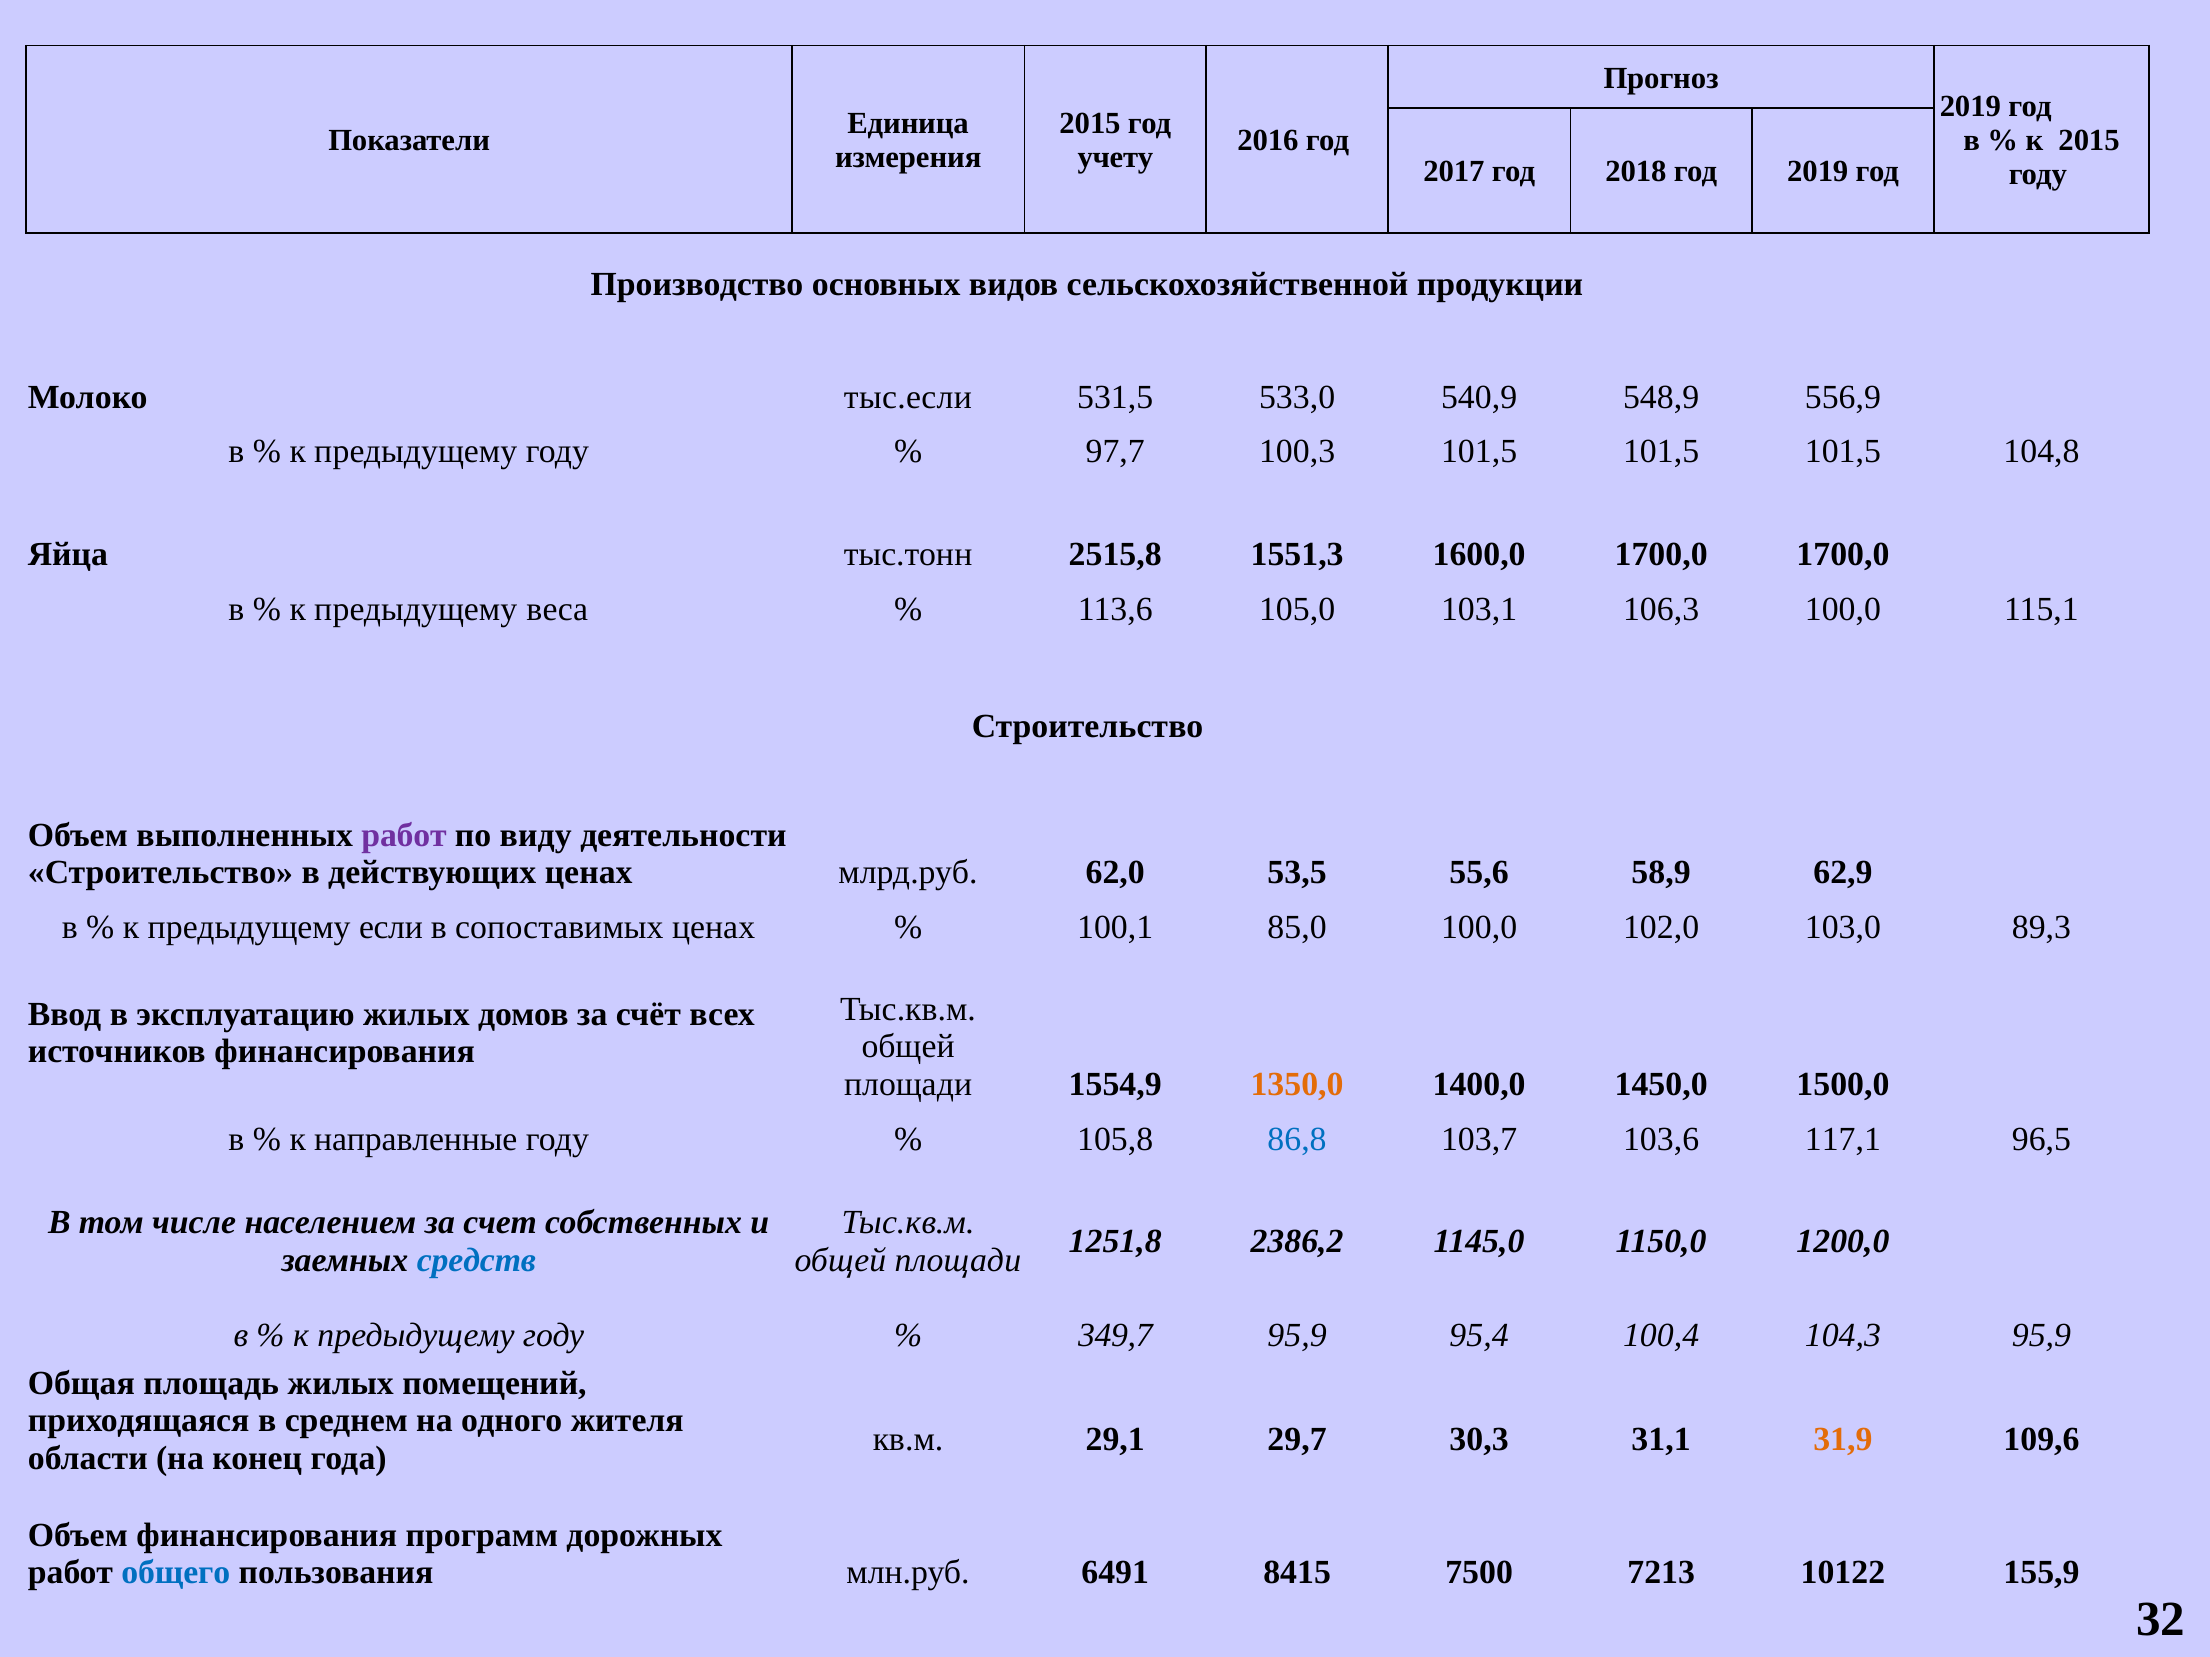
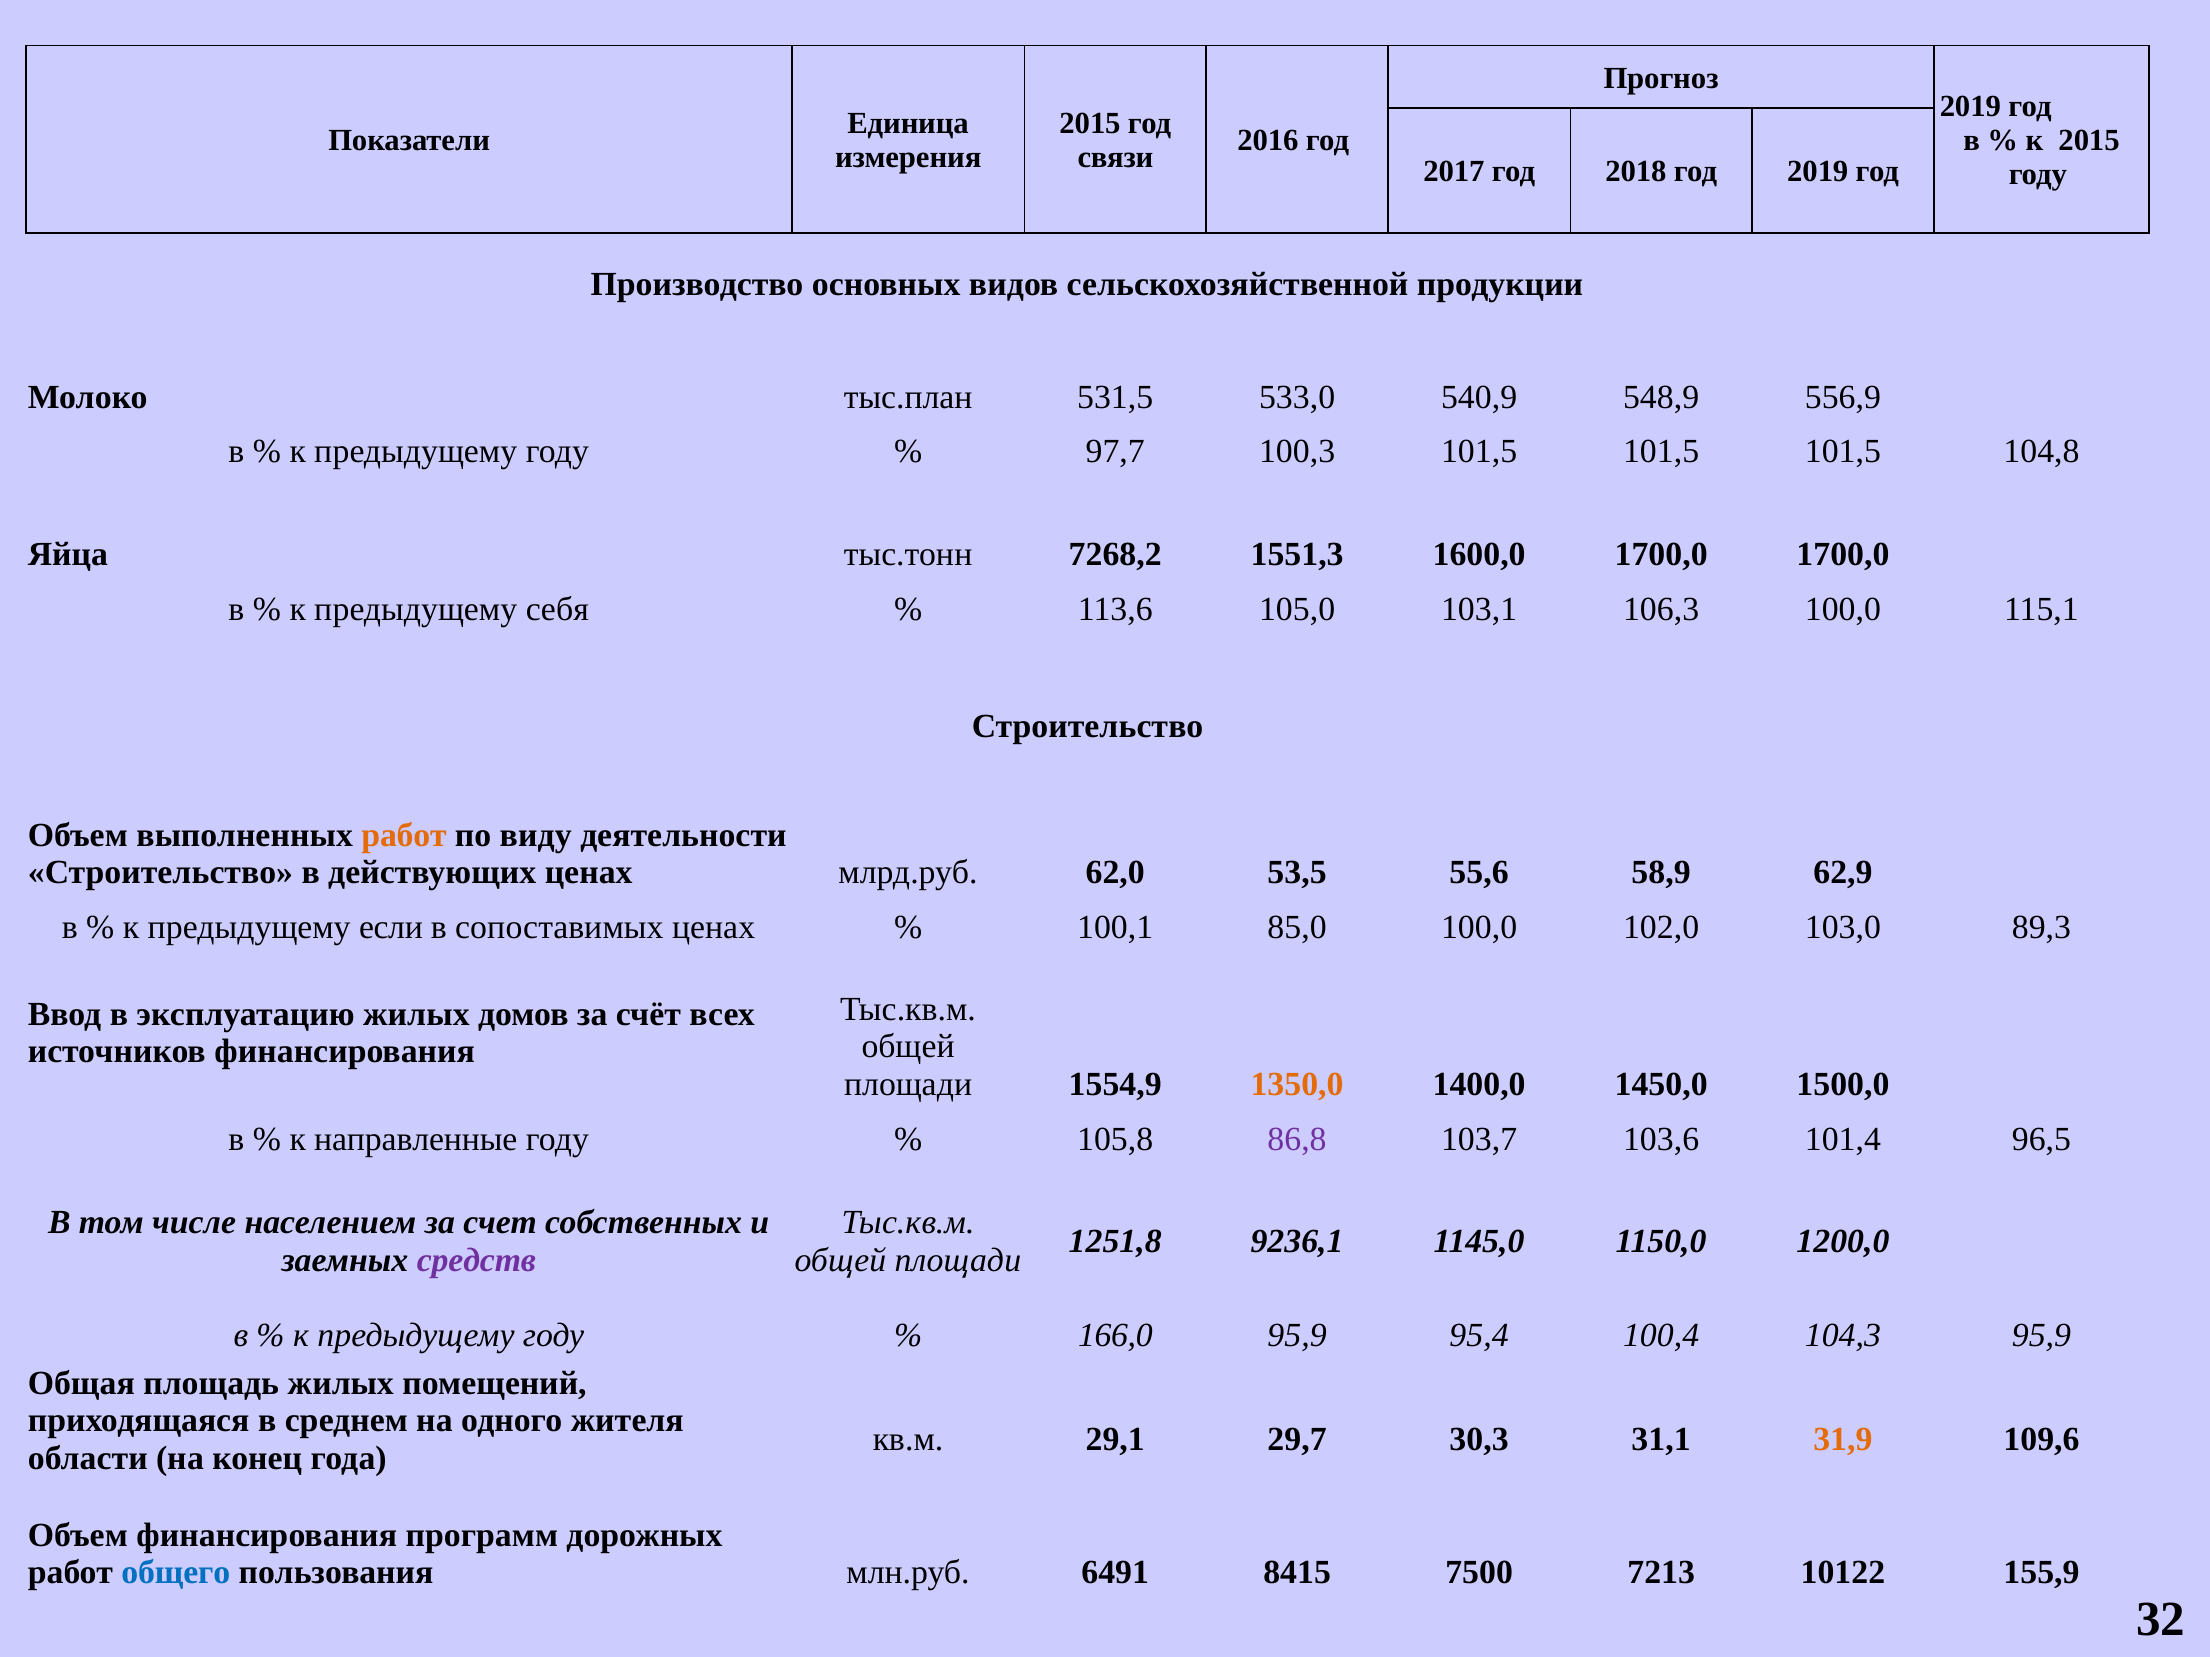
учету: учету -> связи
тыс.если: тыс.если -> тыс.план
2515,8: 2515,8 -> 7268,2
веса: веса -> себя
работ at (404, 835) colour: purple -> orange
86,8 colour: blue -> purple
117,1: 117,1 -> 101,4
2386,2: 2386,2 -> 9236,1
средств colour: blue -> purple
349,7: 349,7 -> 166,0
